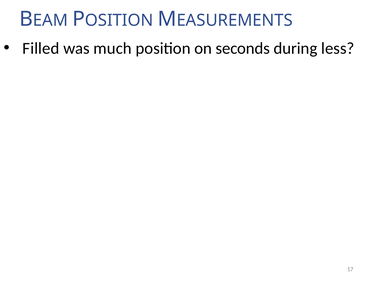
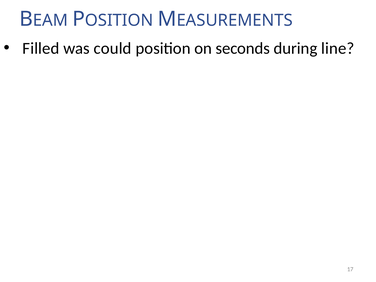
much: much -> could
less: less -> line
